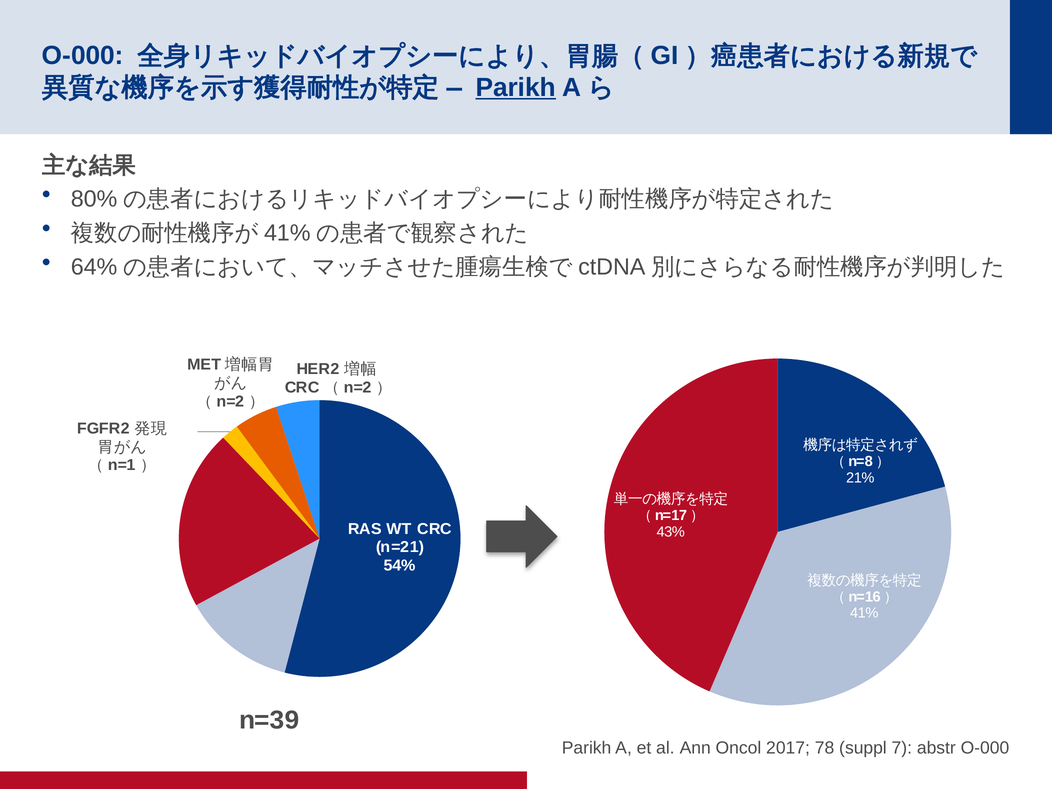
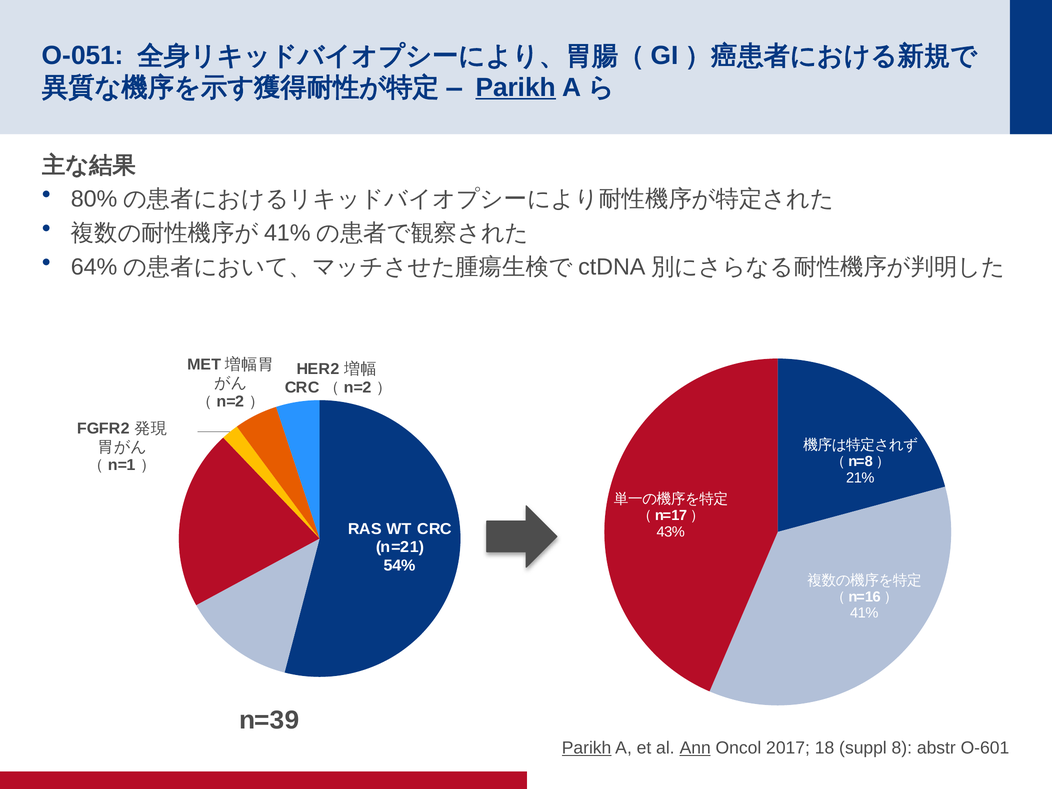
O-000 at (83, 56): O-000 -> O-051
Parikh at (587, 748) underline: none -> present
Ann underline: none -> present
78: 78 -> 18
7: 7 -> 8
abstr O-000: O-000 -> O-601
